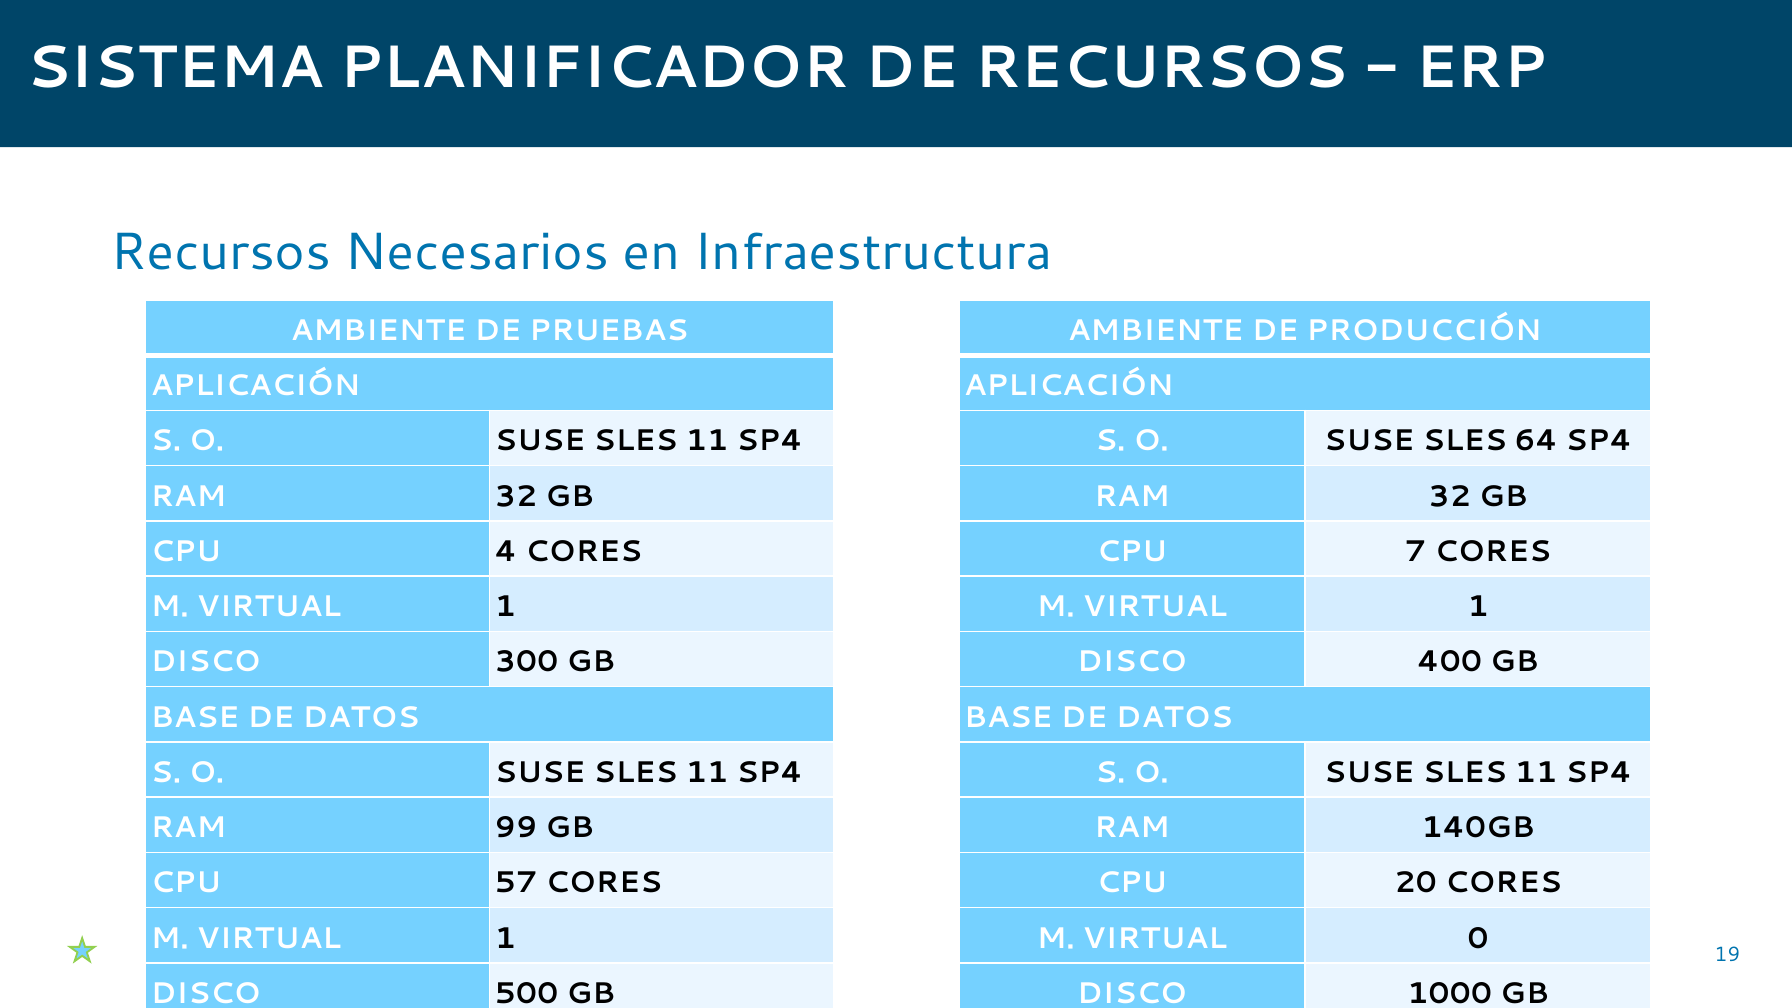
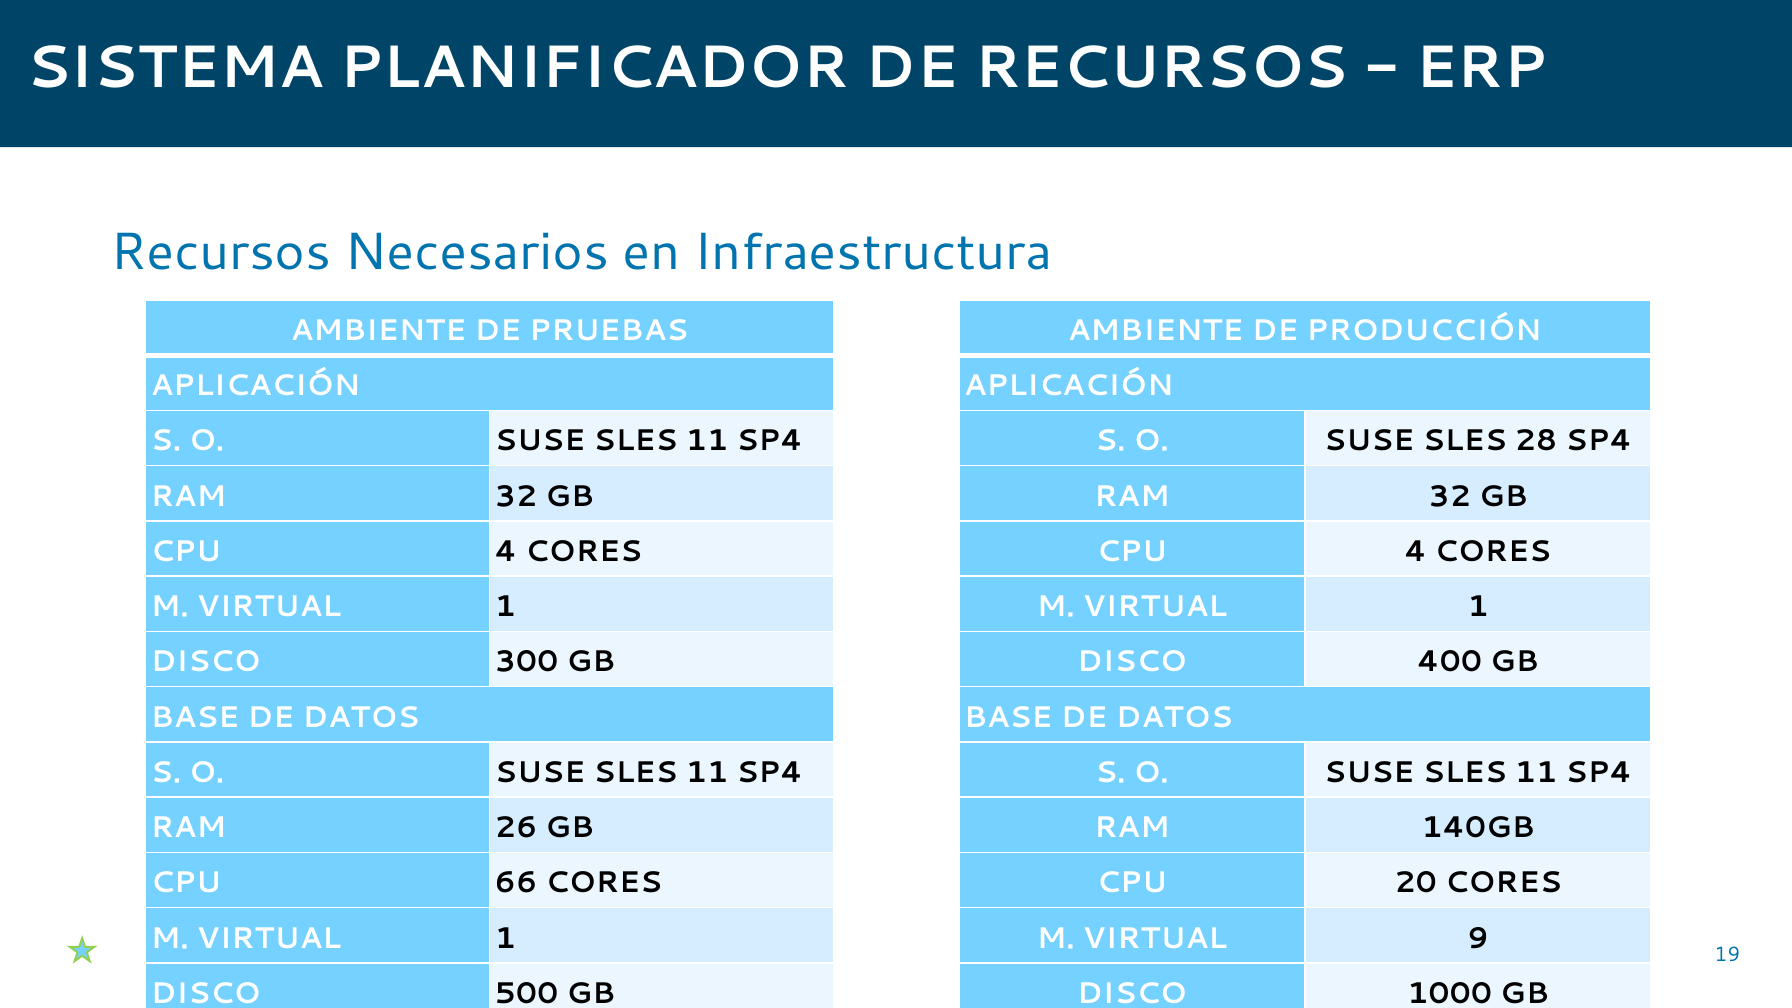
64: 64 -> 28
7 at (1416, 552): 7 -> 4
99: 99 -> 26
57: 57 -> 66
0: 0 -> 9
